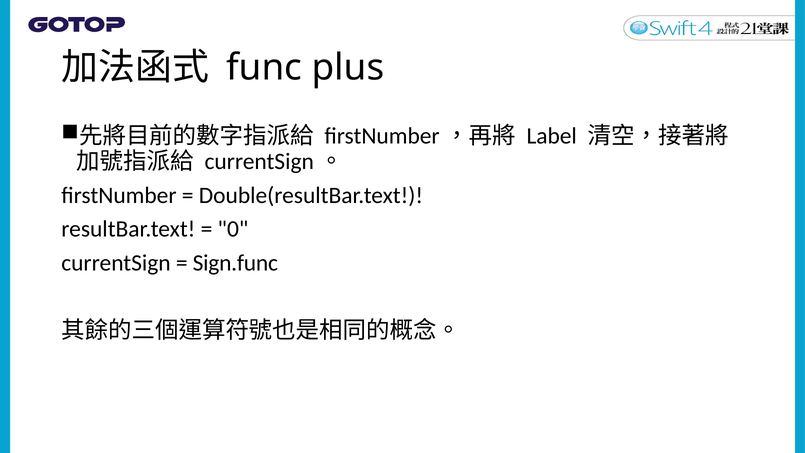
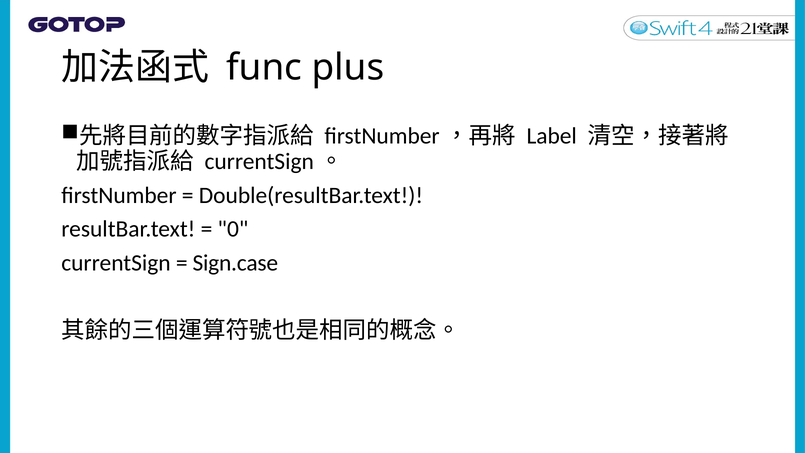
Sign.func: Sign.func -> Sign.case
